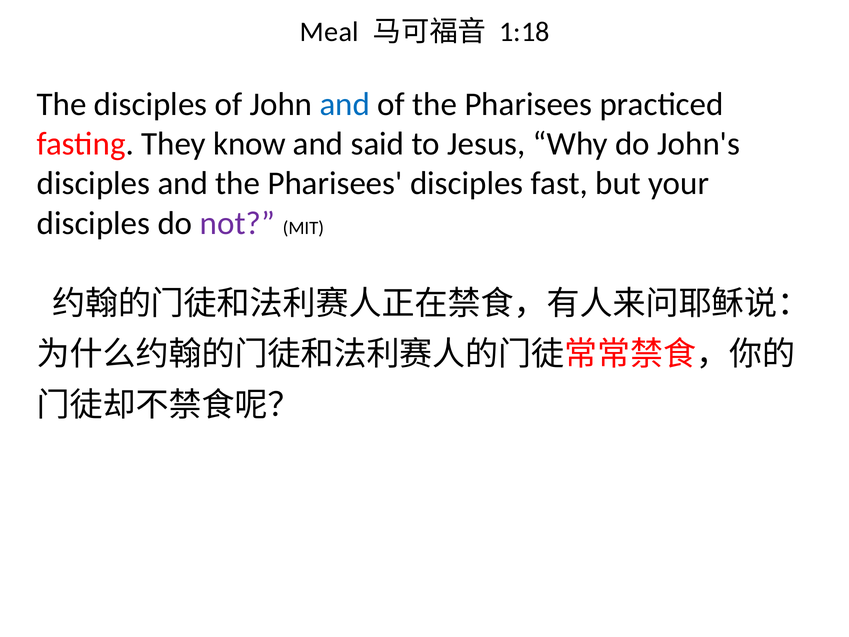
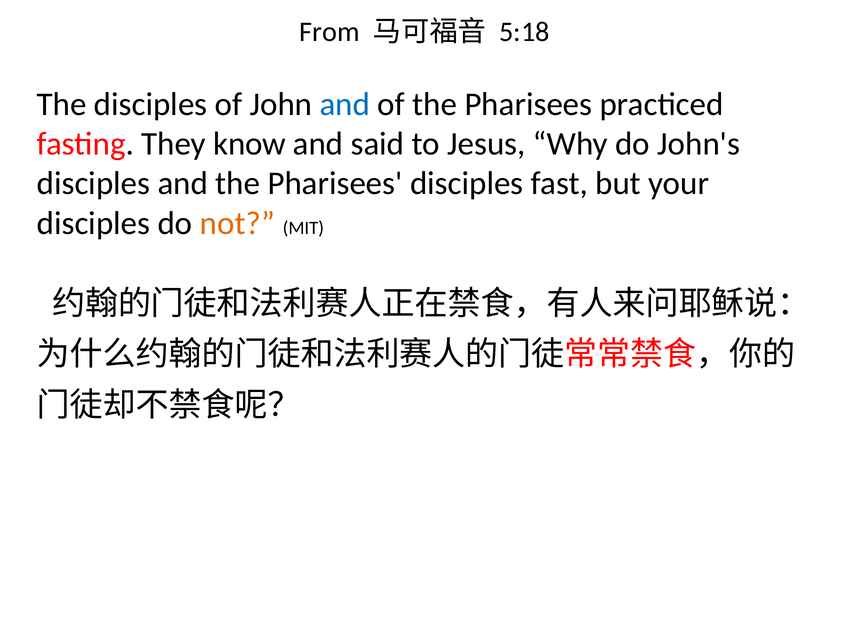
Meal: Meal -> From
1:18: 1:18 -> 5:18
not colour: purple -> orange
